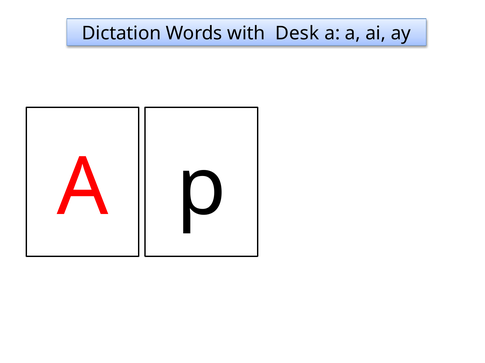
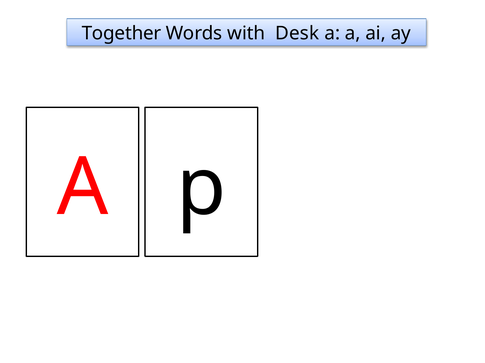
Dictation: Dictation -> Together
